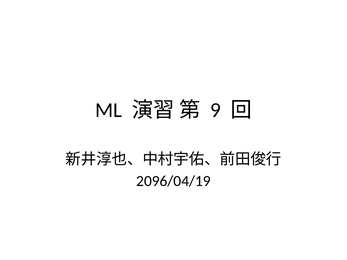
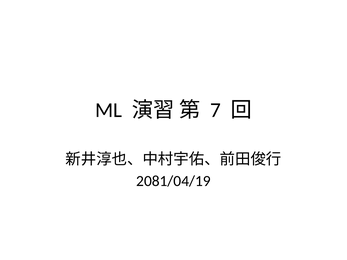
9: 9 -> 7
2096/04/19: 2096/04/19 -> 2081/04/19
